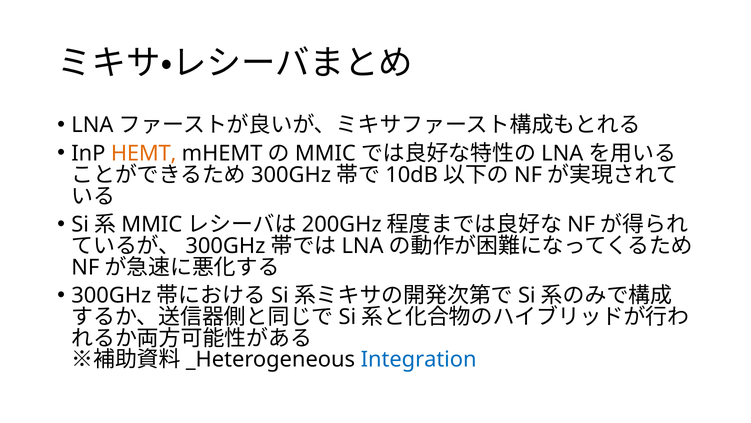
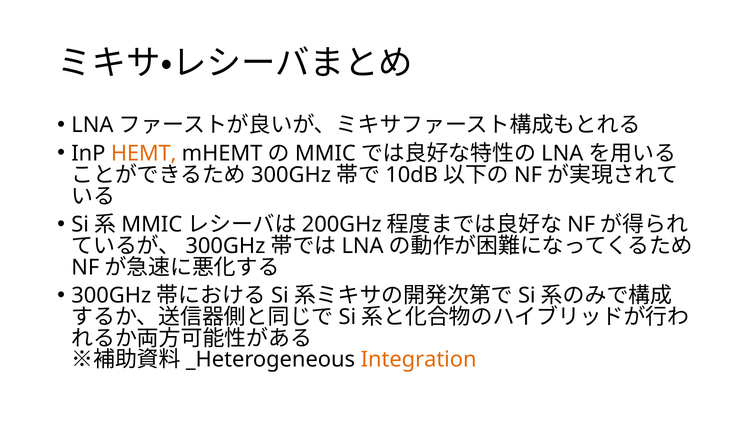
Integration colour: blue -> orange
